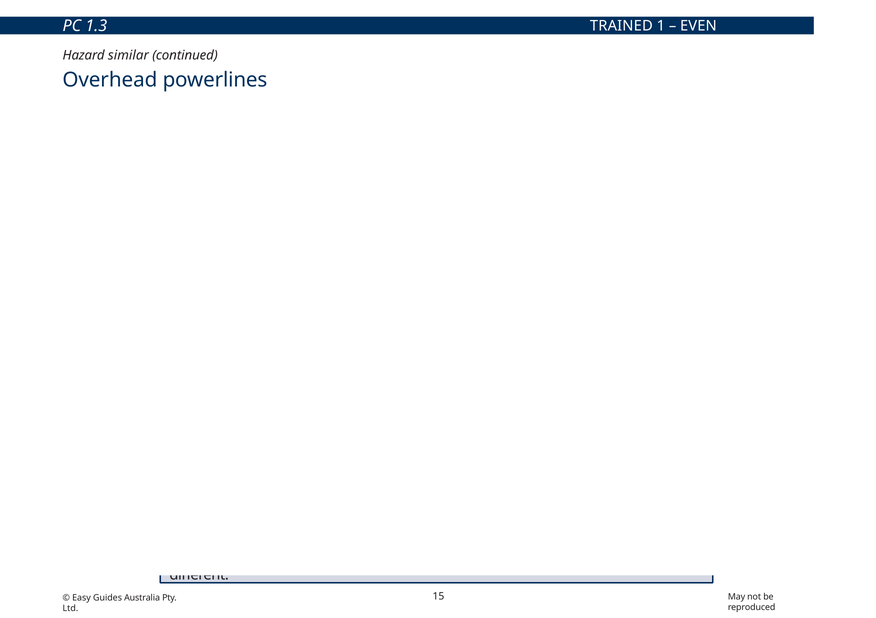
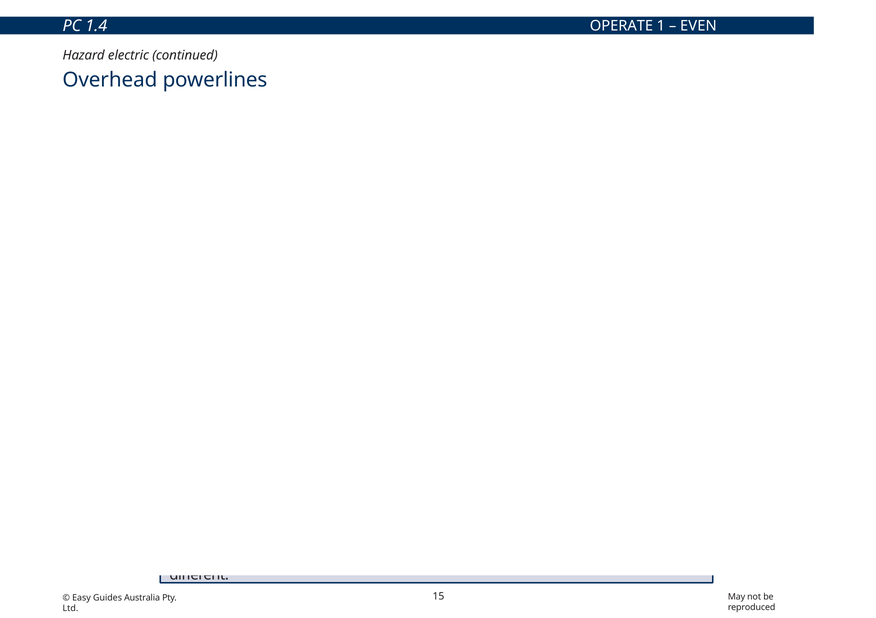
1.3: 1.3 -> 1.4
TRAINED: TRAINED -> OPERATE
similar: similar -> electric
